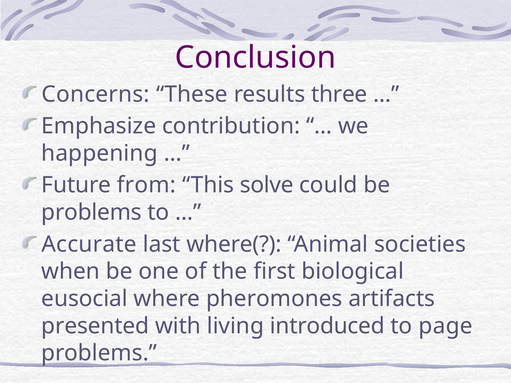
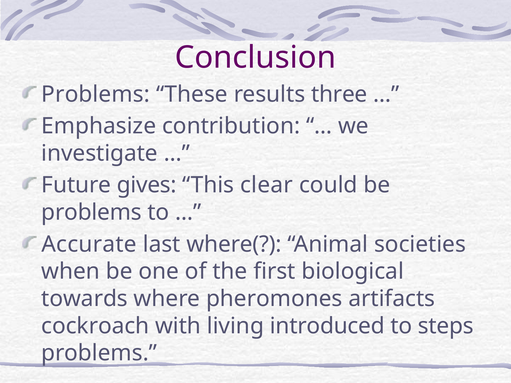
Concerns at (96, 94): Concerns -> Problems
happening: happening -> investigate
from: from -> gives
solve: solve -> clear
eusocial: eusocial -> towards
presented: presented -> cockroach
page: page -> steps
